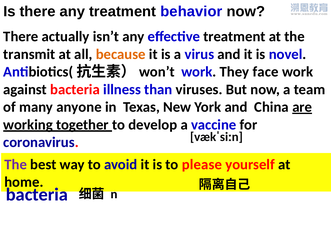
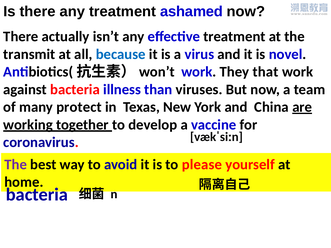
behavior: behavior -> ashamed
because colour: orange -> blue
face: face -> that
anyone: anyone -> protect
